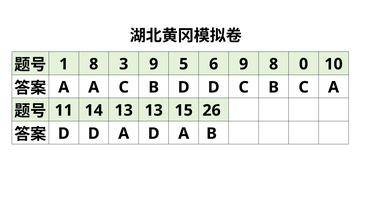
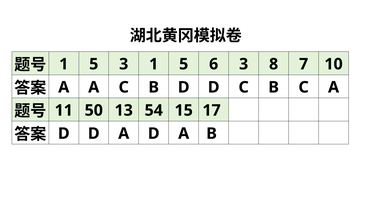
8 at (94, 64): 8 -> 5
3 9: 9 -> 1
6 9: 9 -> 3
0: 0 -> 7
14: 14 -> 50
13 13: 13 -> 54
26: 26 -> 17
